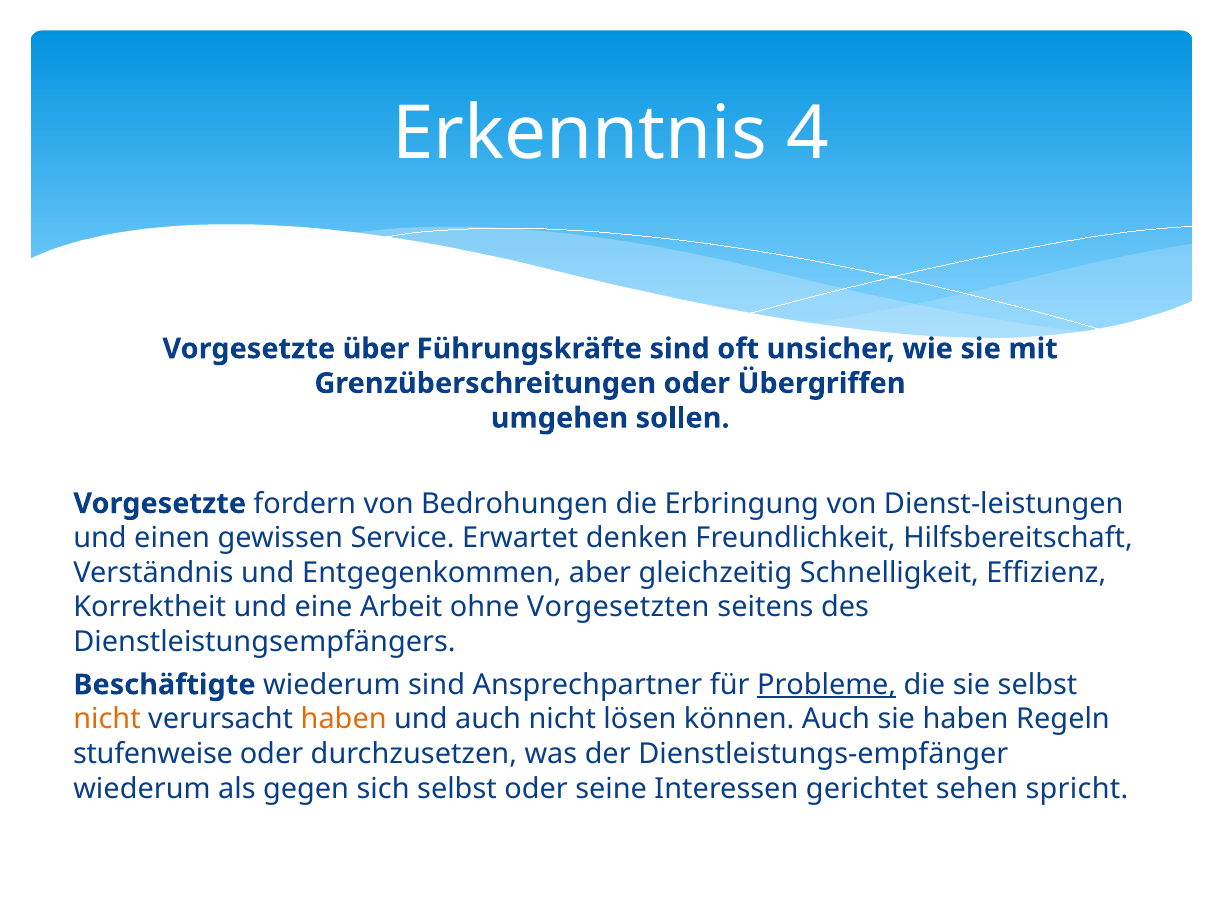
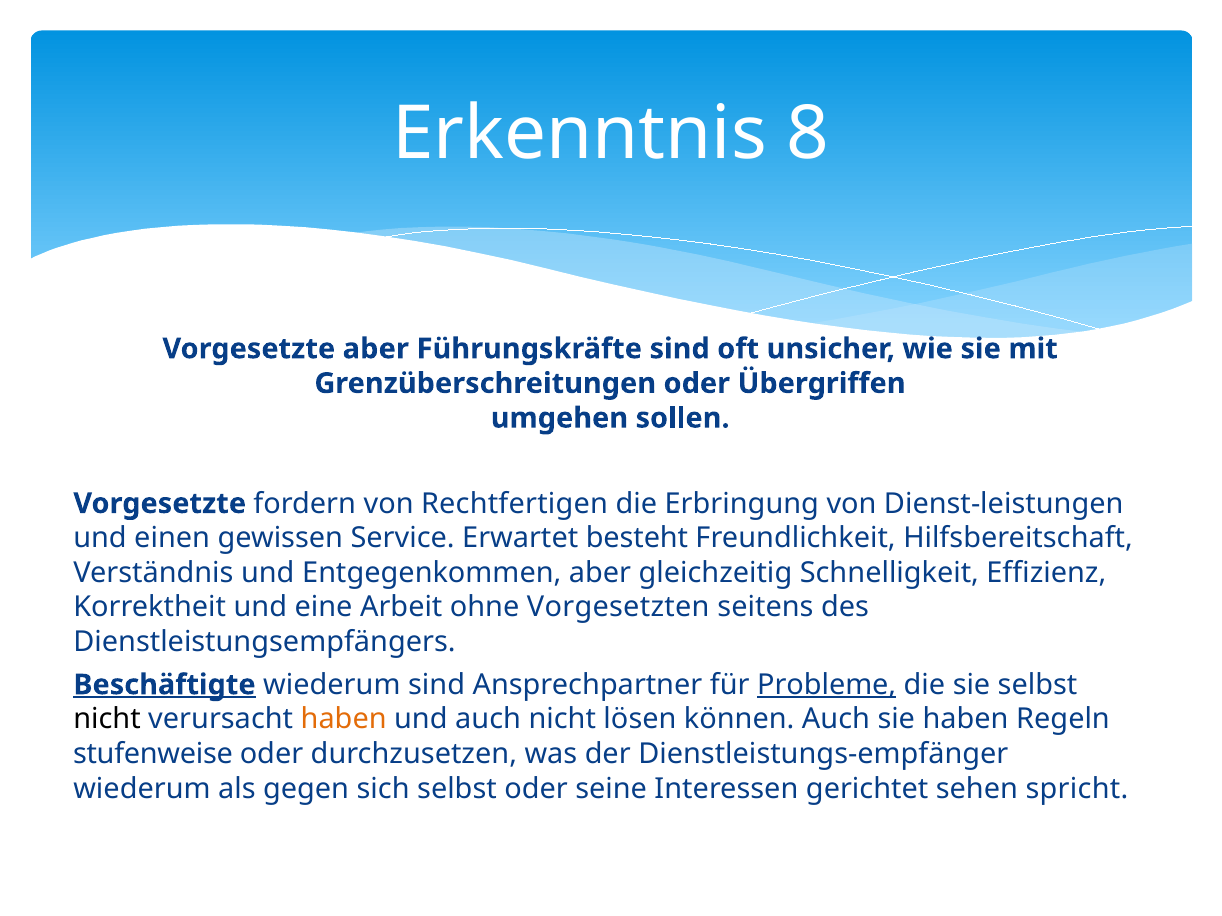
4: 4 -> 8
Vorgesetzte über: über -> aber
Bedrohungen: Bedrohungen -> Rechtfertigen
denken: denken -> besteht
Beschäftigte underline: none -> present
nicht at (107, 720) colour: orange -> black
